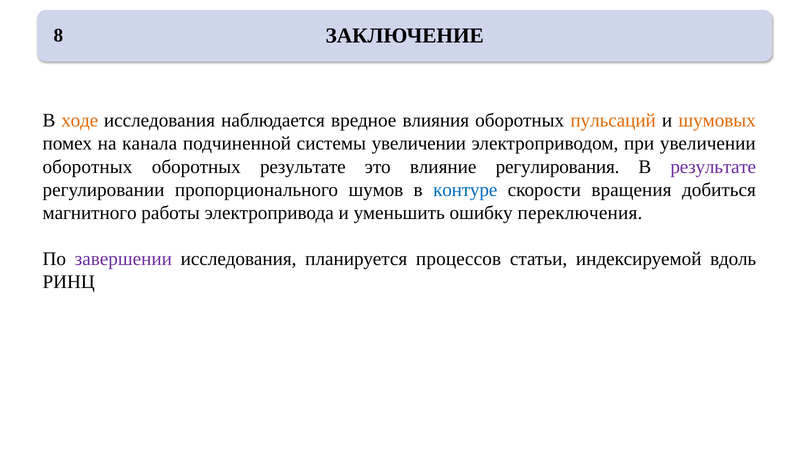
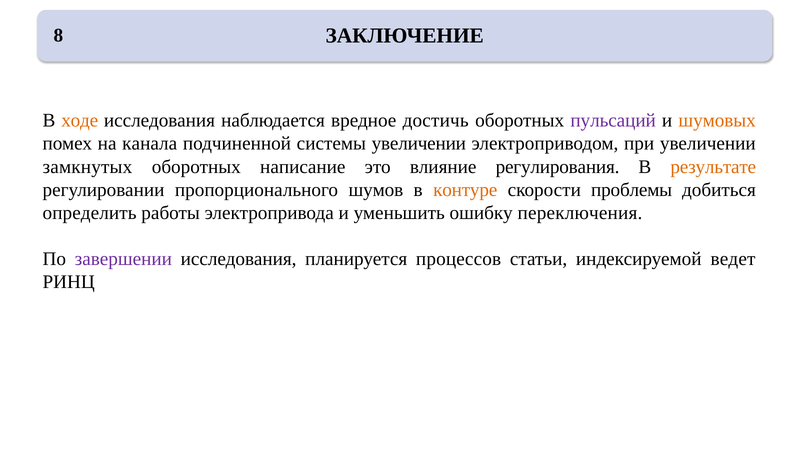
влияния: влияния -> достичь
пульсаций colour: orange -> purple
оборотных at (87, 166): оборотных -> замкнутых
оборотных результате: результате -> написание
результате at (713, 166) colour: purple -> orange
контуре colour: blue -> orange
вращения: вращения -> проблемы
магнитного: магнитного -> определить
вдоль: вдоль -> ведет
